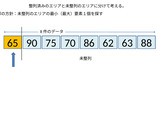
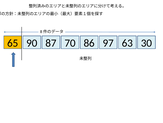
75: 75 -> 87
62: 62 -> 97
88: 88 -> 30
